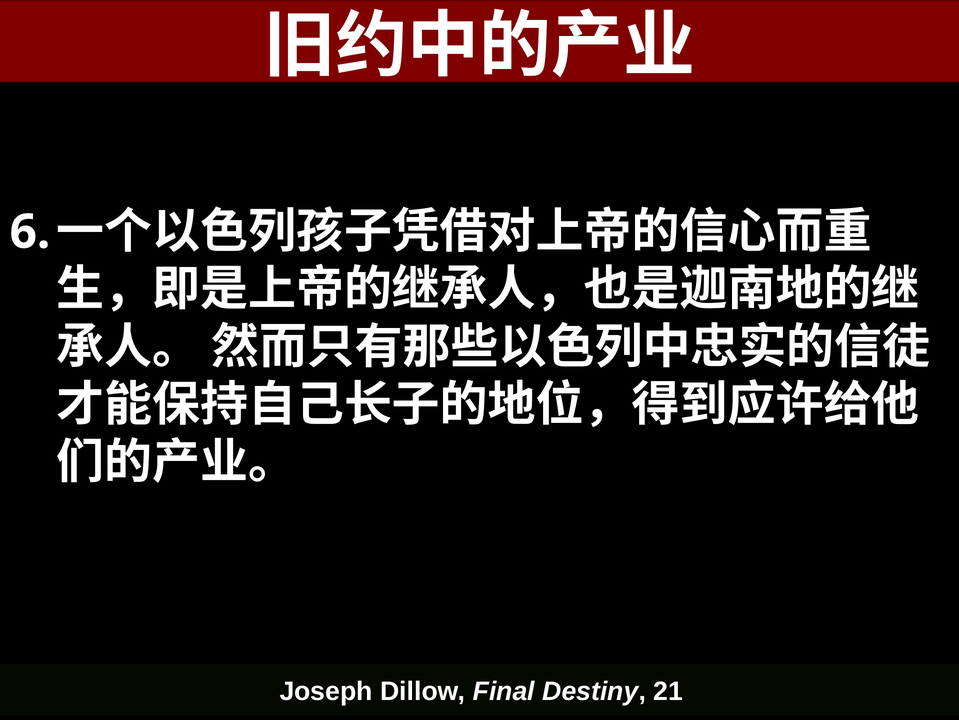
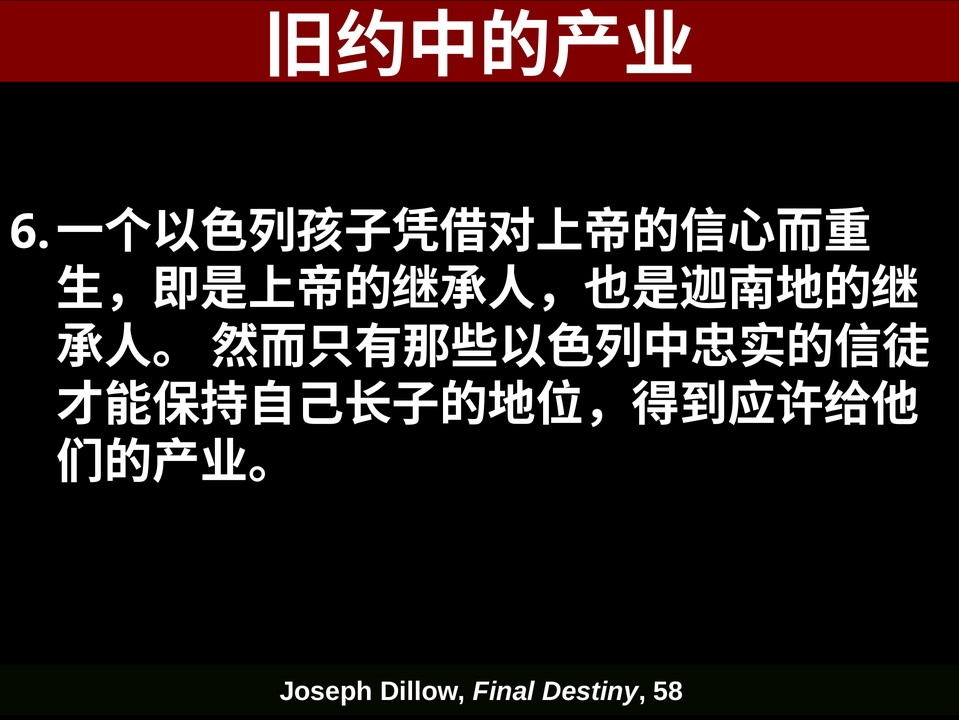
21: 21 -> 58
